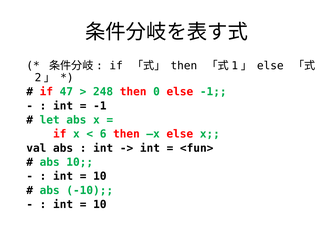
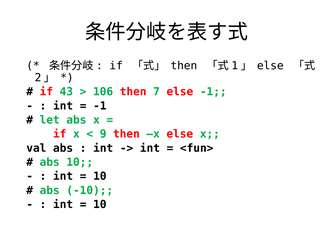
47: 47 -> 43
248: 248 -> 106
0: 0 -> 7
6: 6 -> 9
